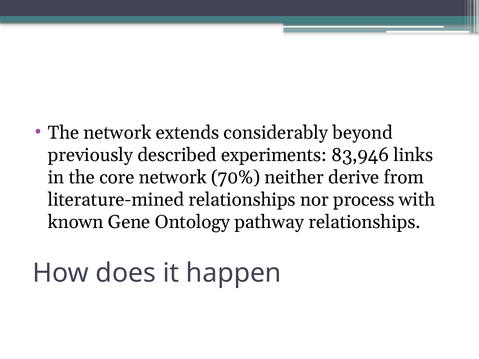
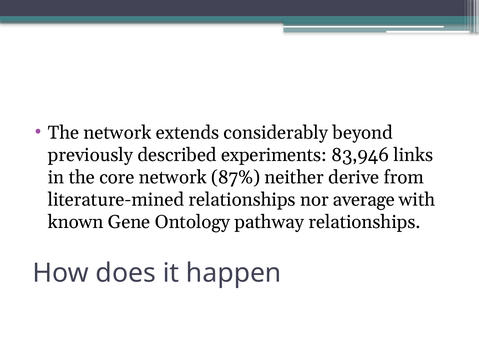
70%: 70% -> 87%
process: process -> average
